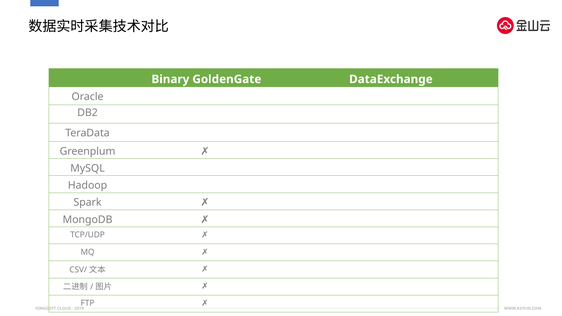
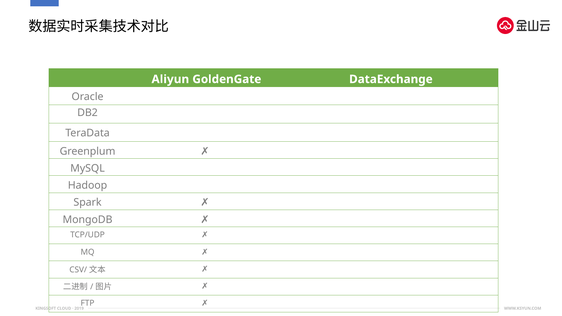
Binary: Binary -> Aliyun
